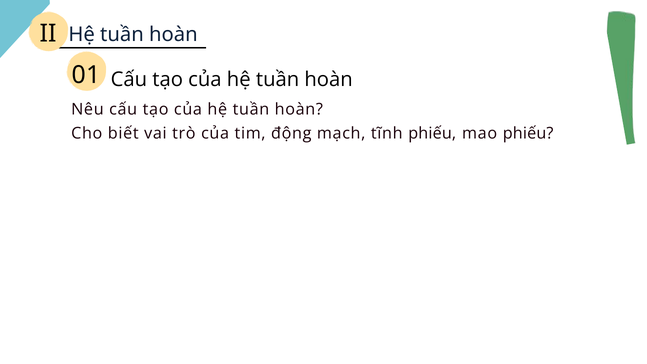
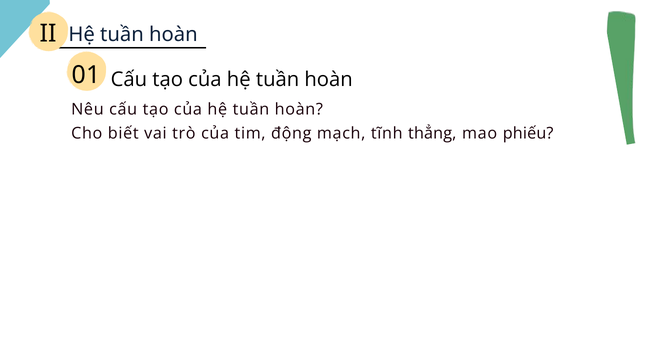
tĩnh phiếu: phiếu -> thẳng
